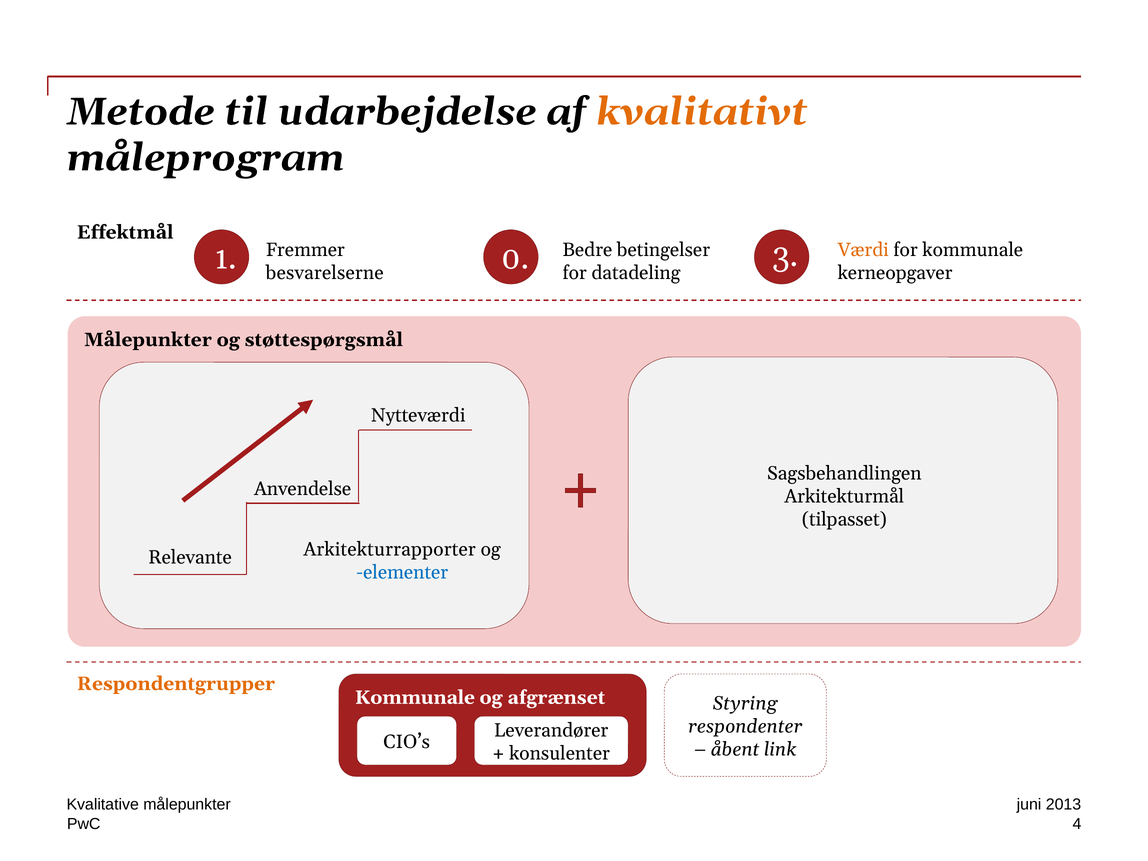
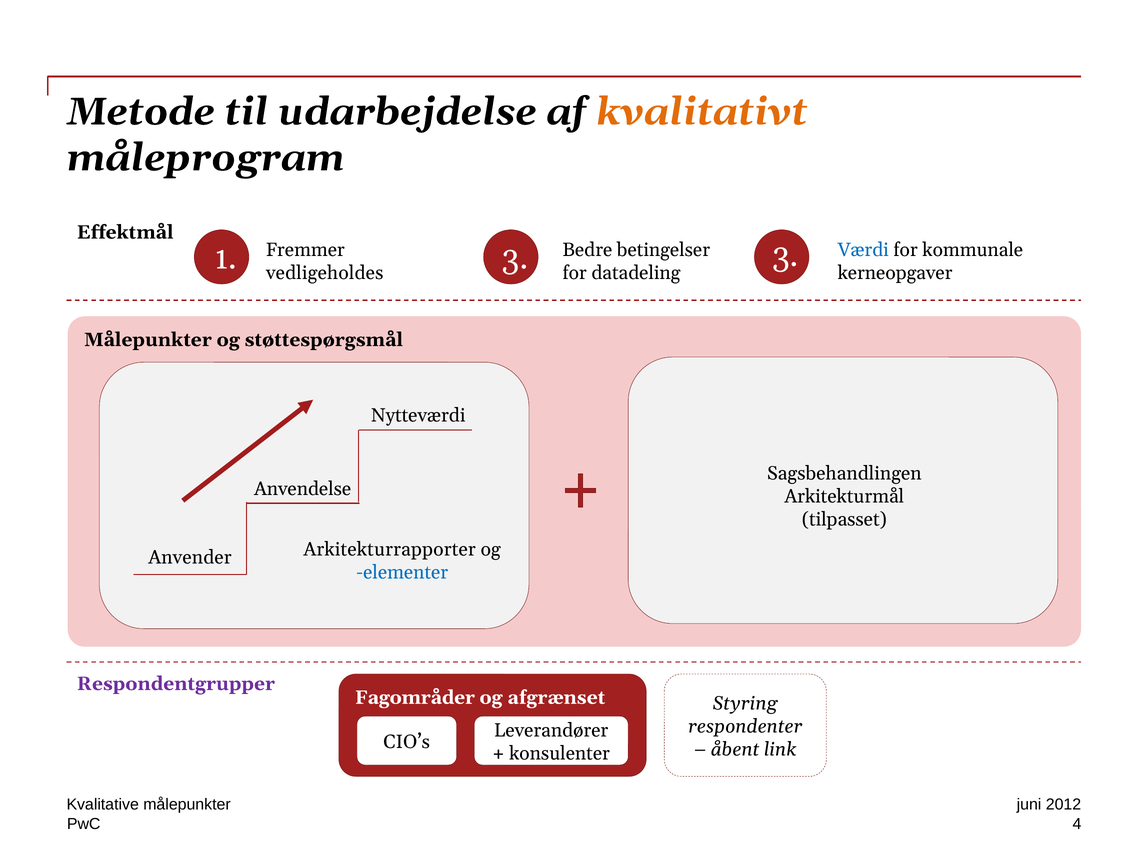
Værdi colour: orange -> blue
1 0: 0 -> 3
besvarelserne: besvarelserne -> vedligeholdes
Relevante: Relevante -> Anvender
Respondentgrupper colour: orange -> purple
Kommunale at (415, 697): Kommunale -> Fagområder
2013: 2013 -> 2012
